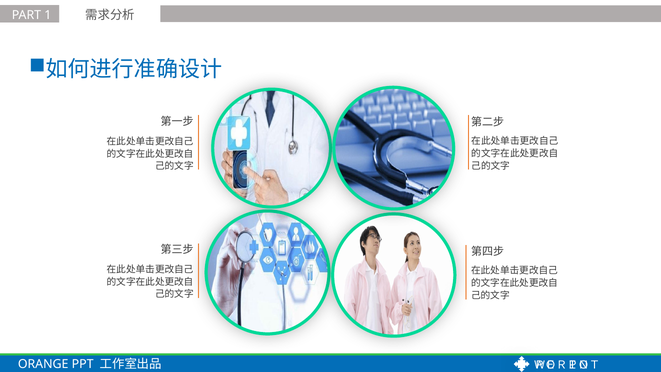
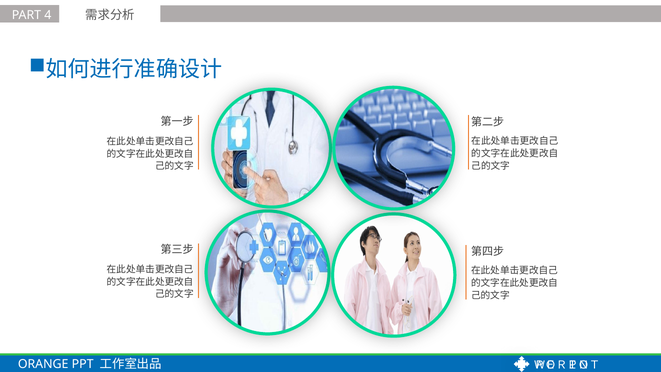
1: 1 -> 4
